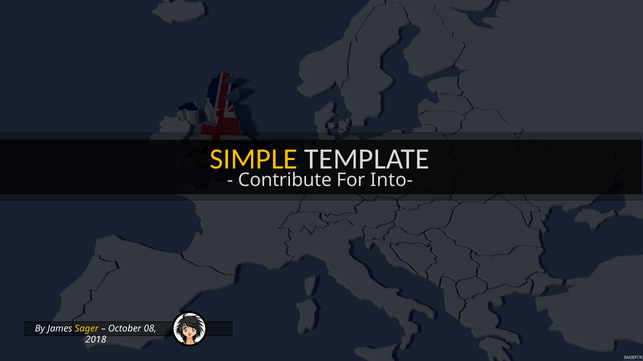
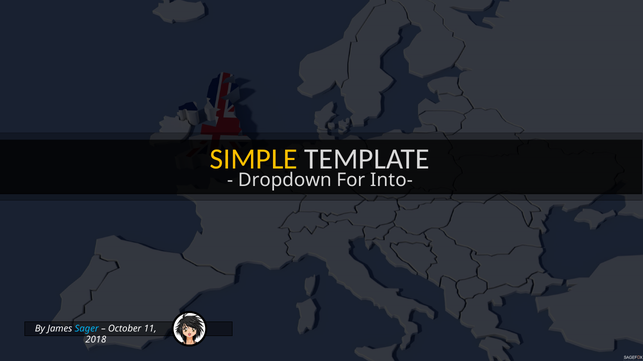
Contribute: Contribute -> Dropdown
Sager colour: yellow -> light blue
08: 08 -> 11
